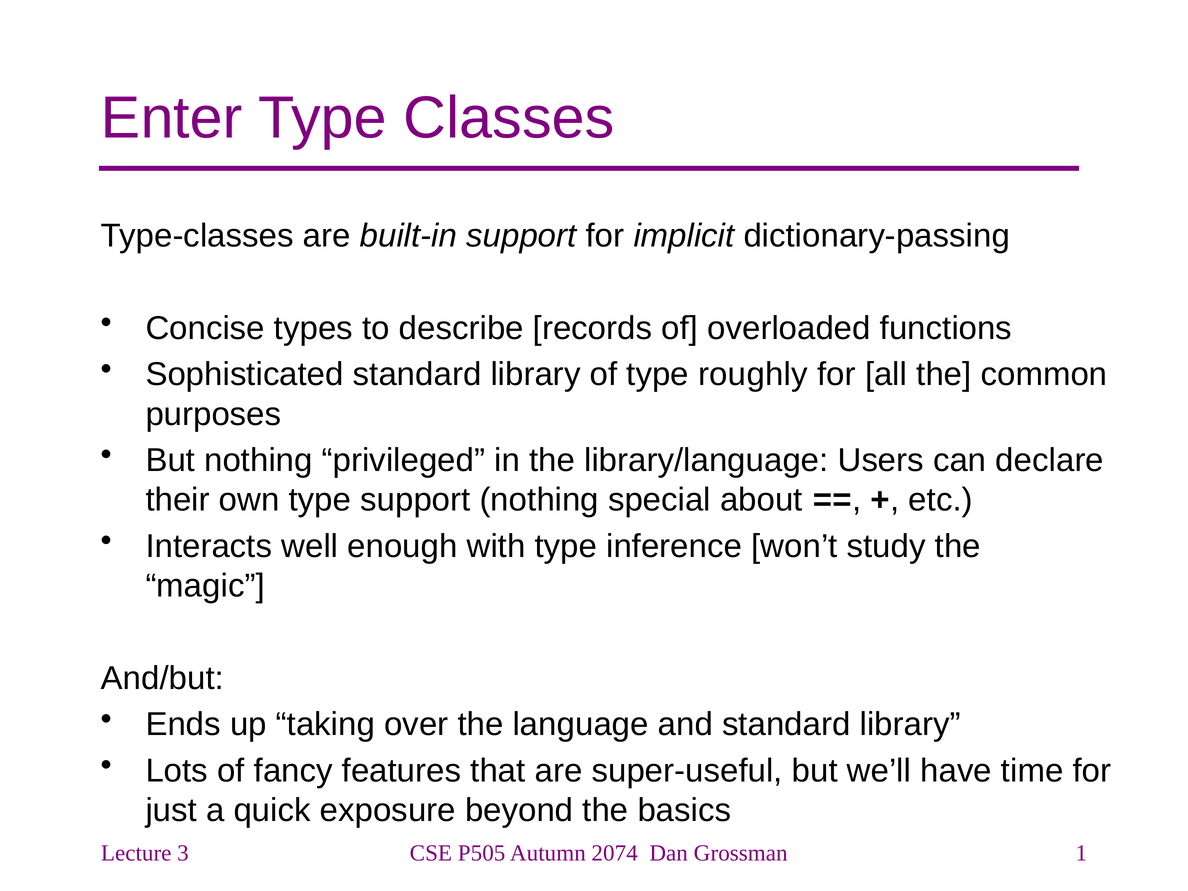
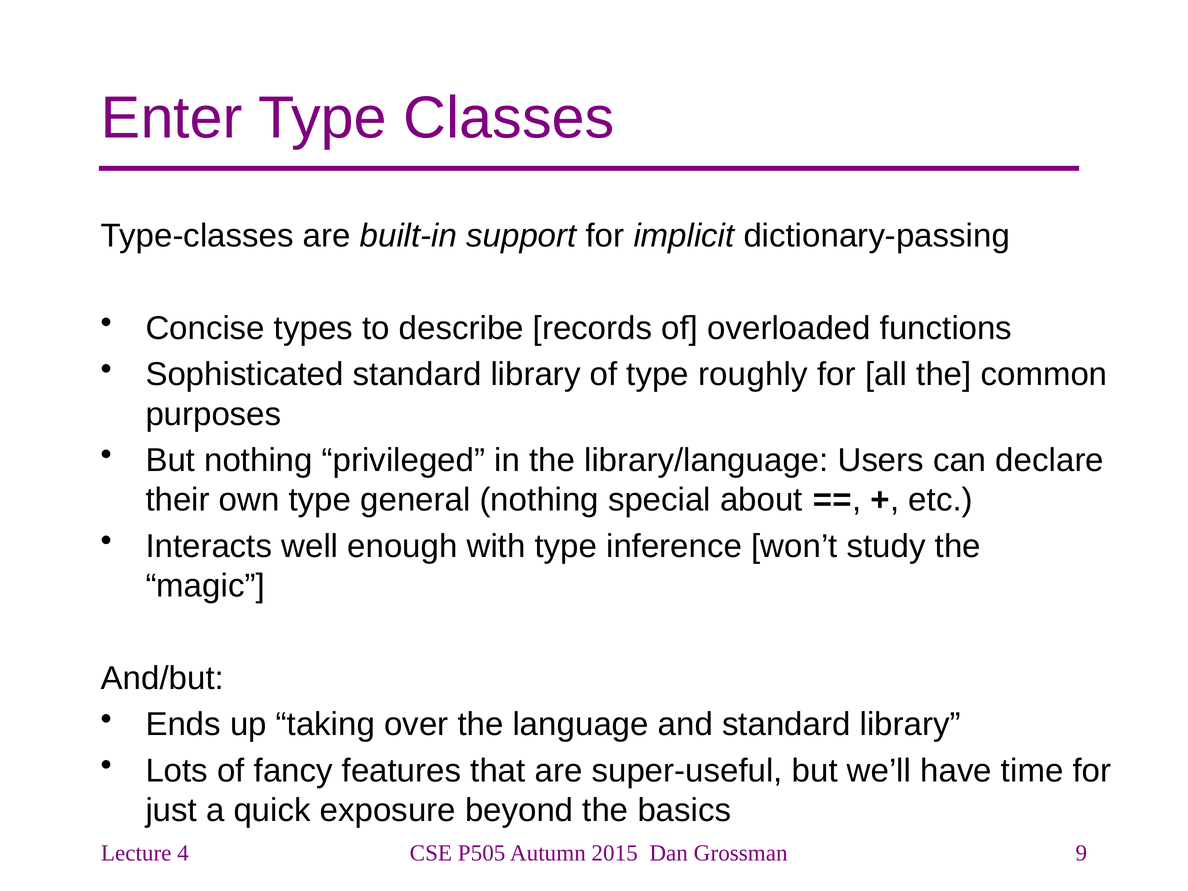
type support: support -> general
3: 3 -> 4
2074: 2074 -> 2015
1: 1 -> 9
